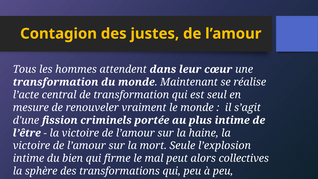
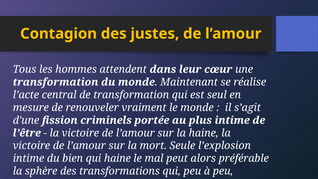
qui firme: firme -> haine
collectives: collectives -> préférable
